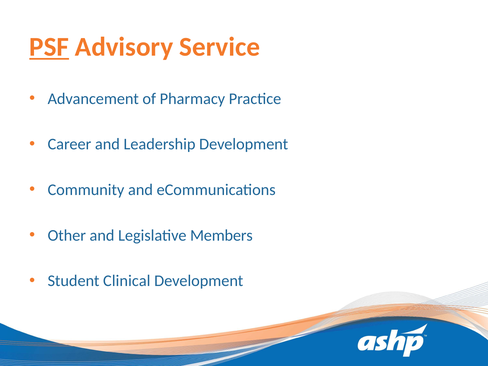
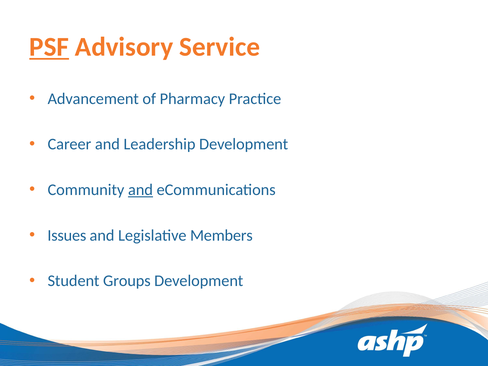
and at (140, 190) underline: none -> present
Other: Other -> Issues
Clinical: Clinical -> Groups
